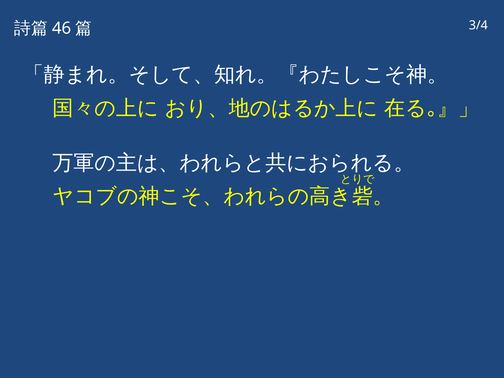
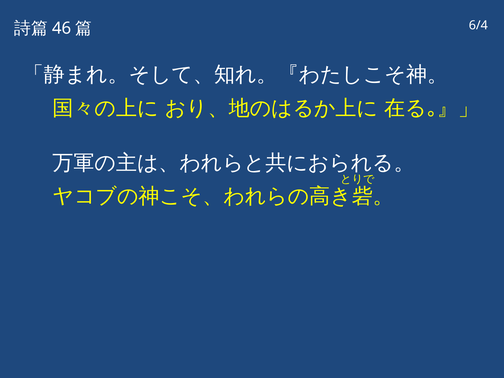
3/4: 3/4 -> 6/4
